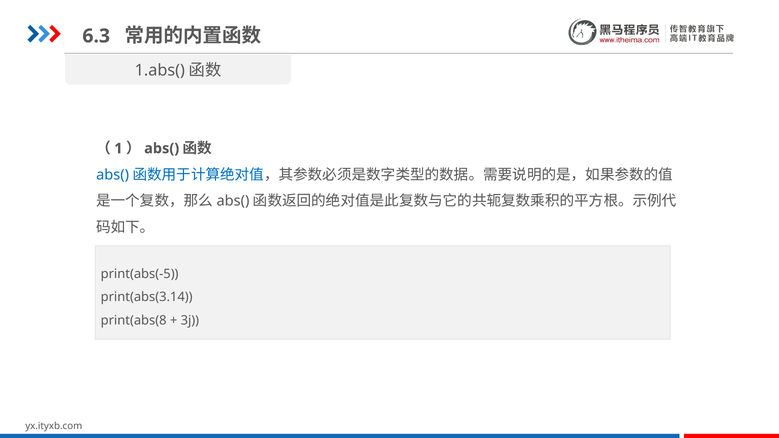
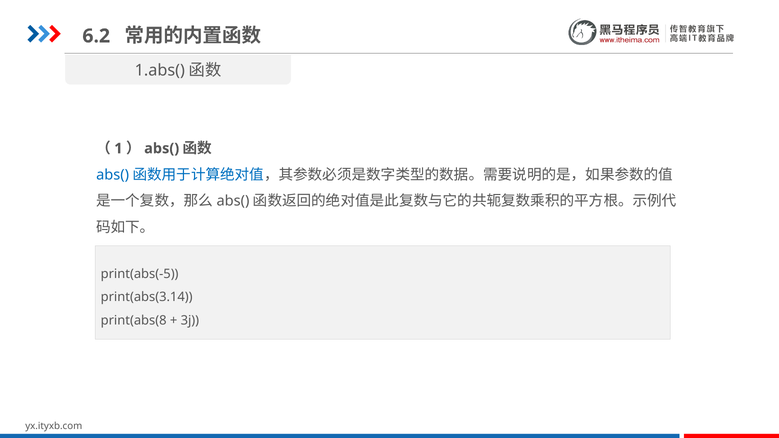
6.3: 6.3 -> 6.2
